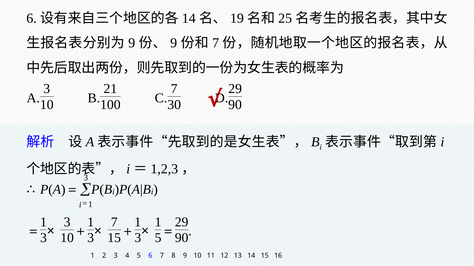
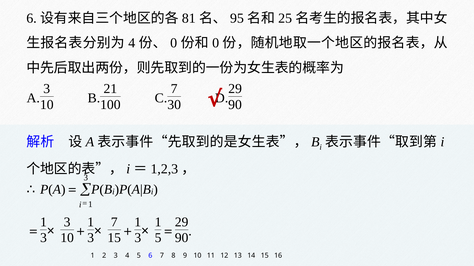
14 at (189, 18): 14 -> 81
19: 19 -> 95
9 at (132, 43): 9 -> 4
9 at (174, 43): 9 -> 0
7 at (216, 43): 7 -> 0
